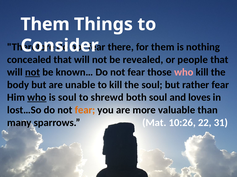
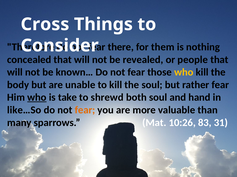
Them at (45, 24): Them -> Cross
not at (33, 72) underline: present -> none
who at (184, 72) colour: pink -> yellow
is soul: soul -> take
loves: loves -> hand
lost…So: lost…So -> like…So
22: 22 -> 83
